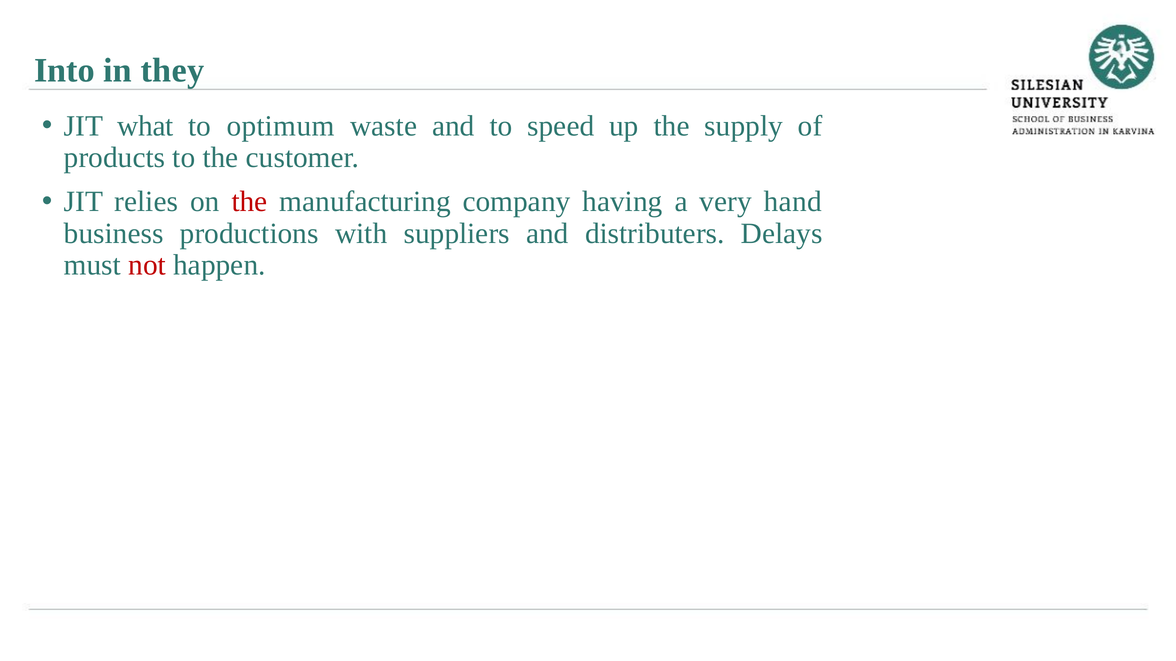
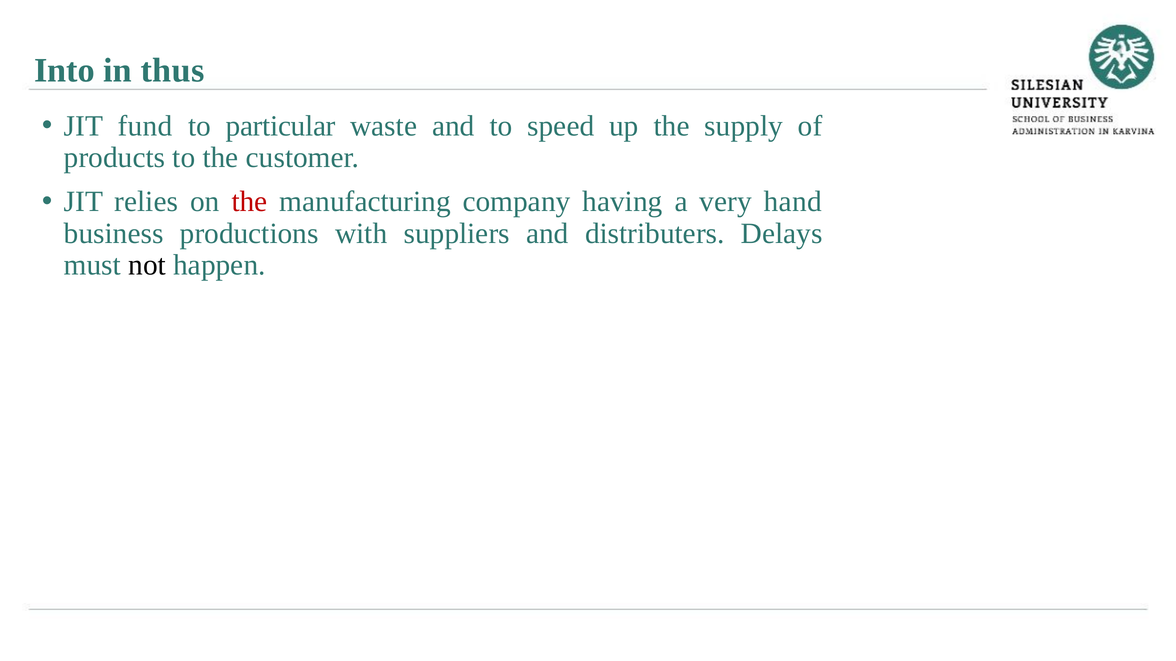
they: they -> thus
what: what -> fund
optimum: optimum -> particular
not colour: red -> black
